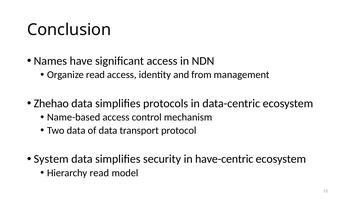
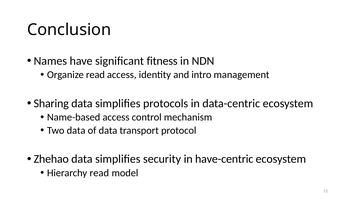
significant access: access -> fitness
from: from -> intro
Zhehao: Zhehao -> Sharing
System: System -> Zhehao
